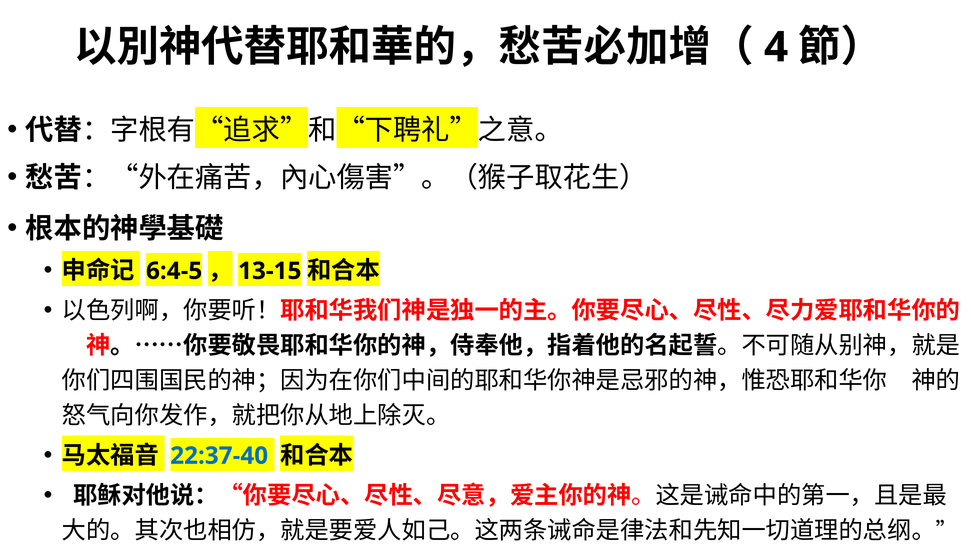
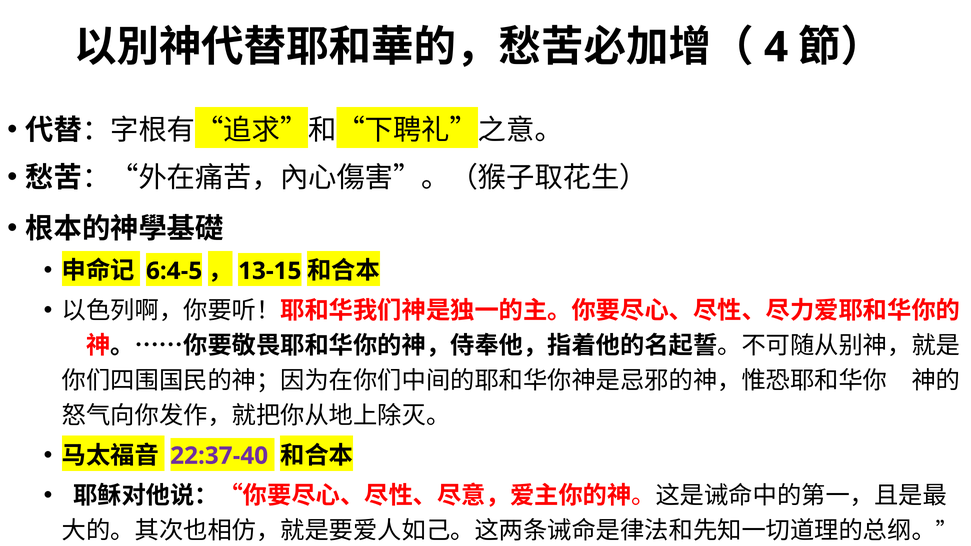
22:37-40 colour: blue -> purple
